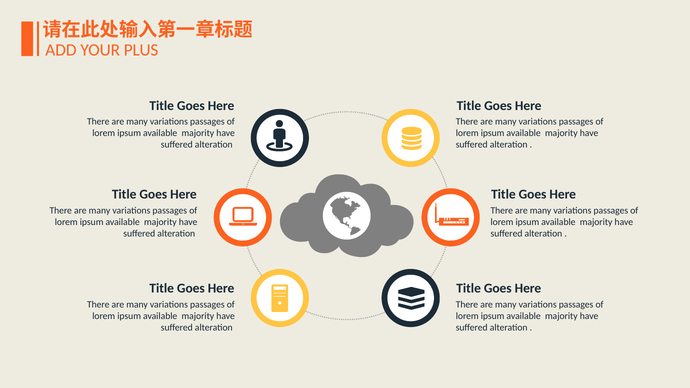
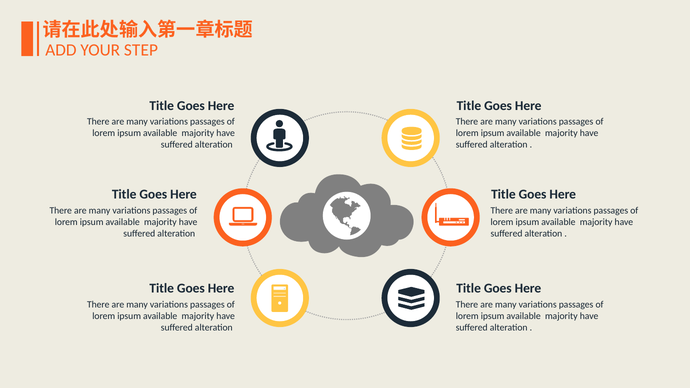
PLUS: PLUS -> STEP
